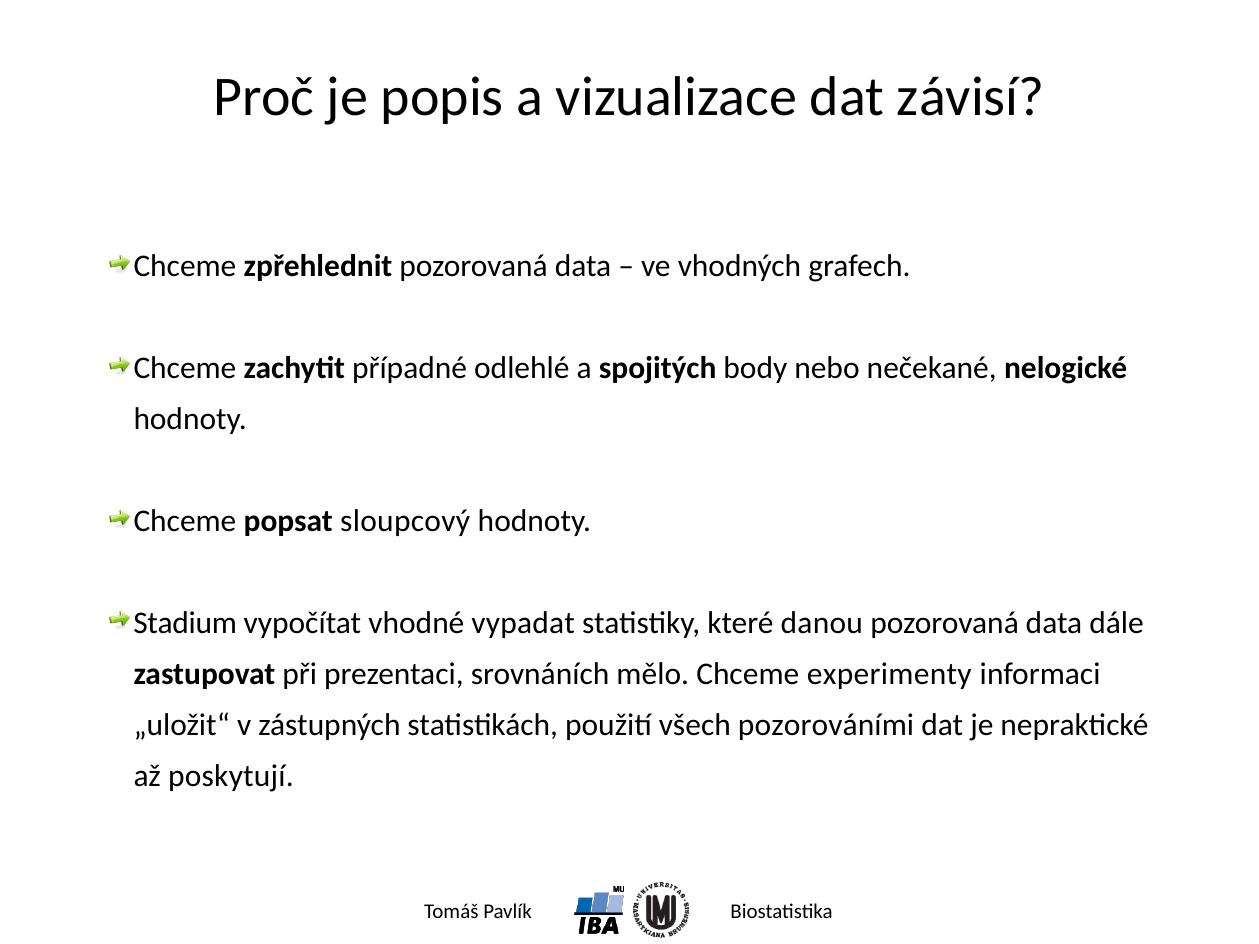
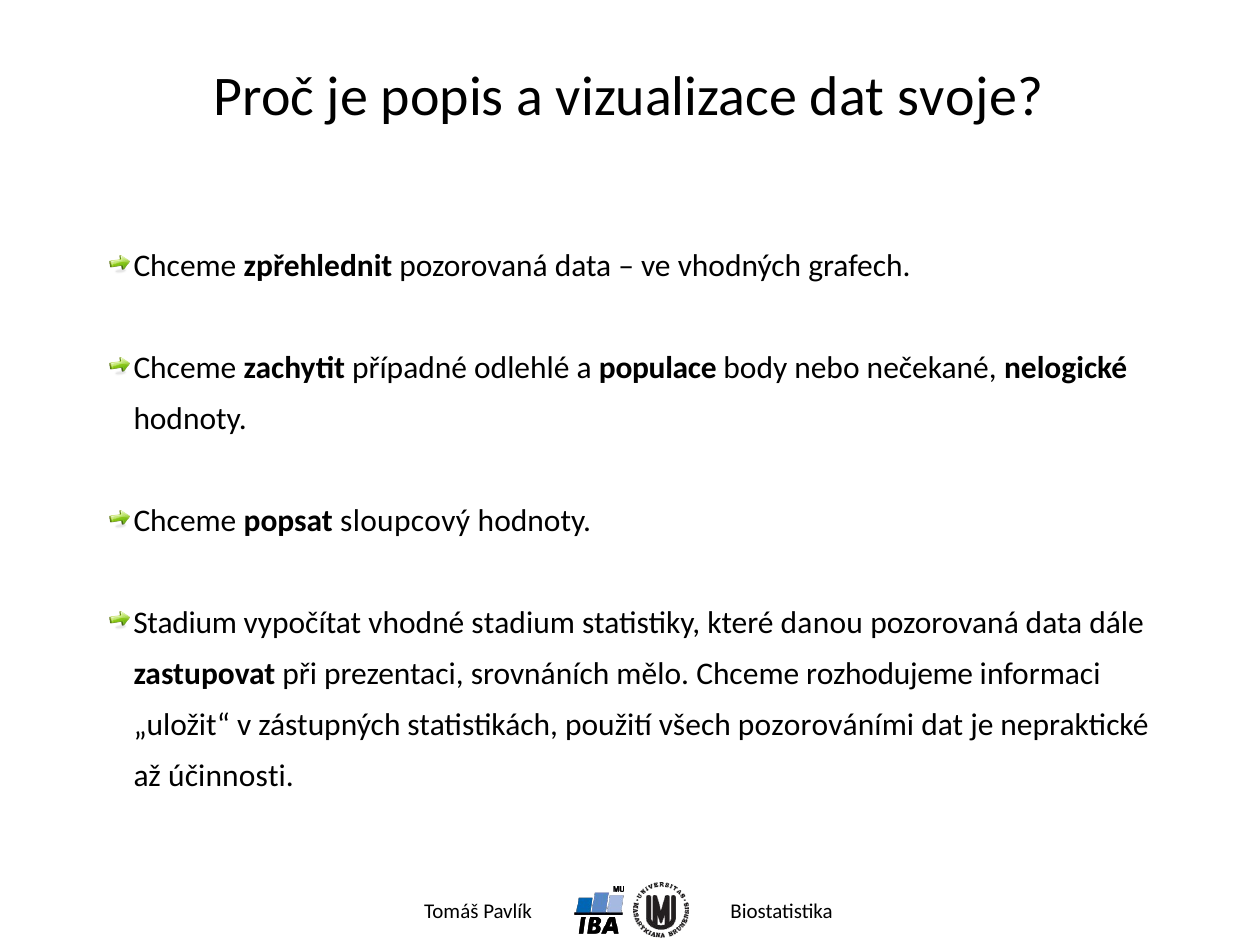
závisí: závisí -> svoje
spojitých: spojitých -> populace
vhodné vypadat: vypadat -> stadium
experimenty: experimenty -> rozhodujeme
poskytují: poskytují -> účinnosti
